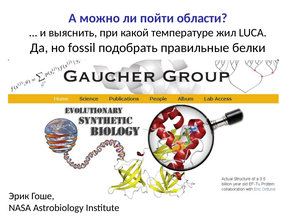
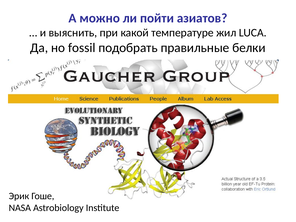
области: области -> азиатов
